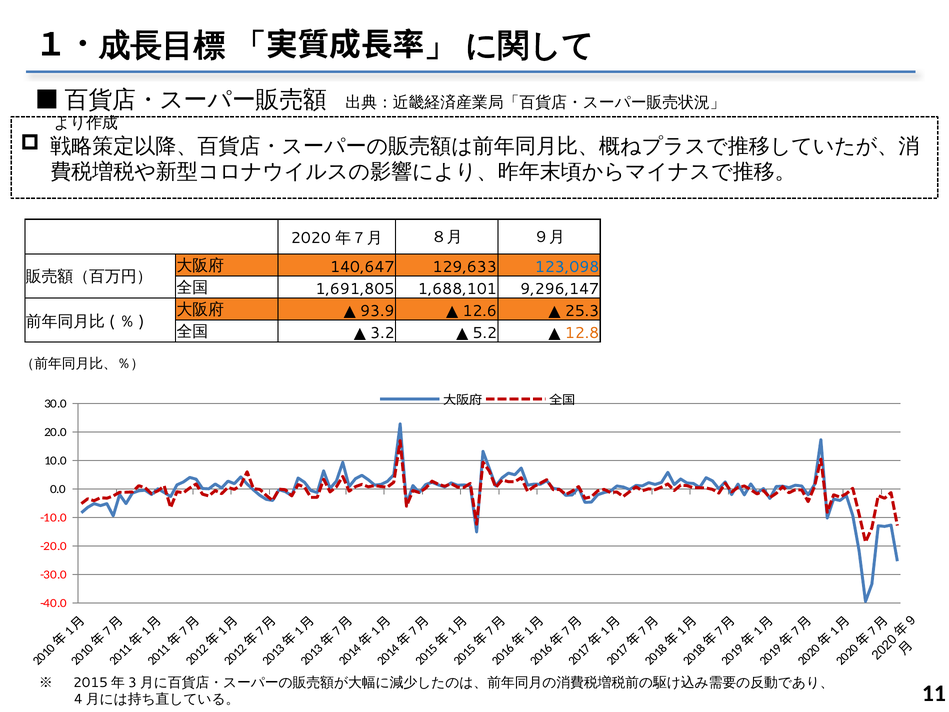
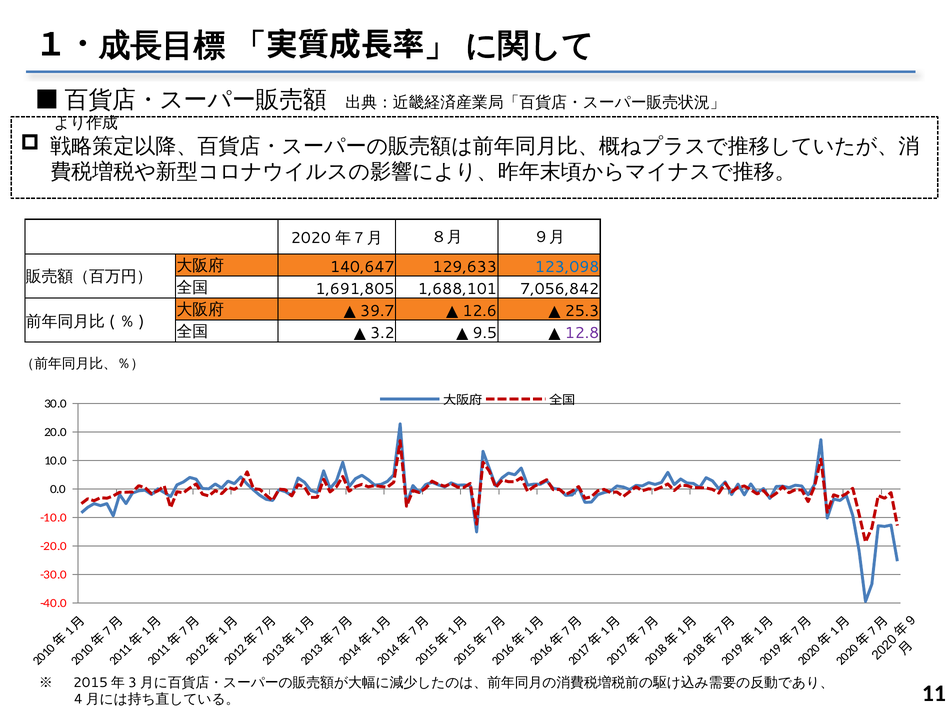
9,296,147: 9,296,147 -> 7,056,842
93.9: 93.9 -> 39.7
5.2: 5.2 -> 9.5
12.8 colour: orange -> purple
